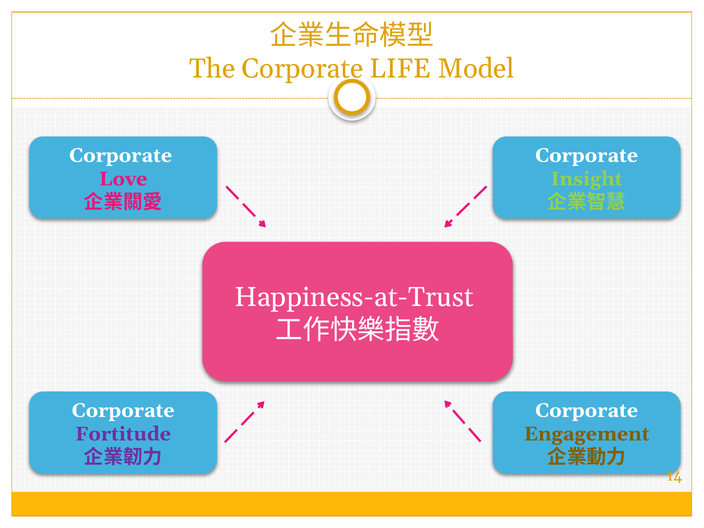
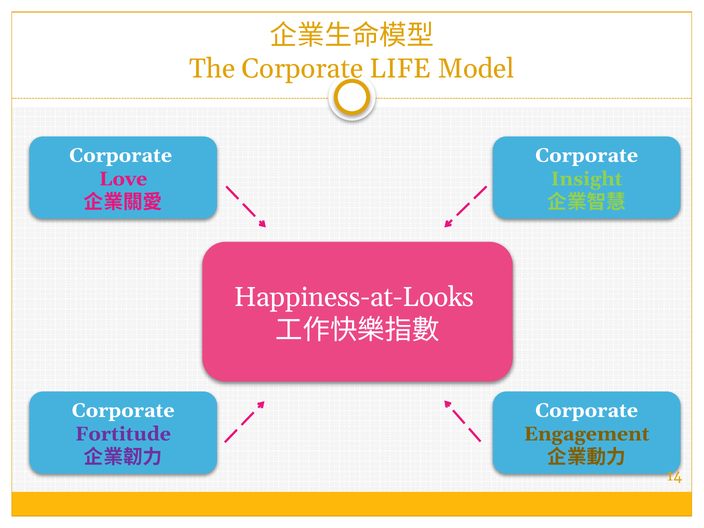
Happiness-at-Trust: Happiness-at-Trust -> Happiness-at-Looks
